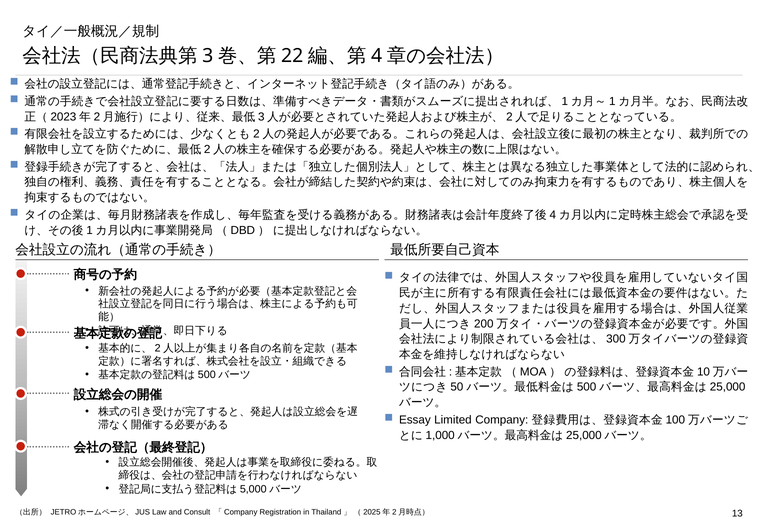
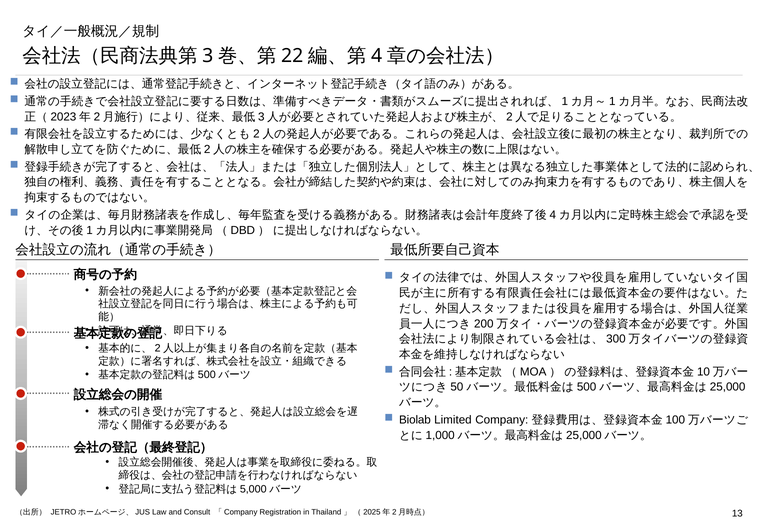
Essay: Essay -> Biolab
